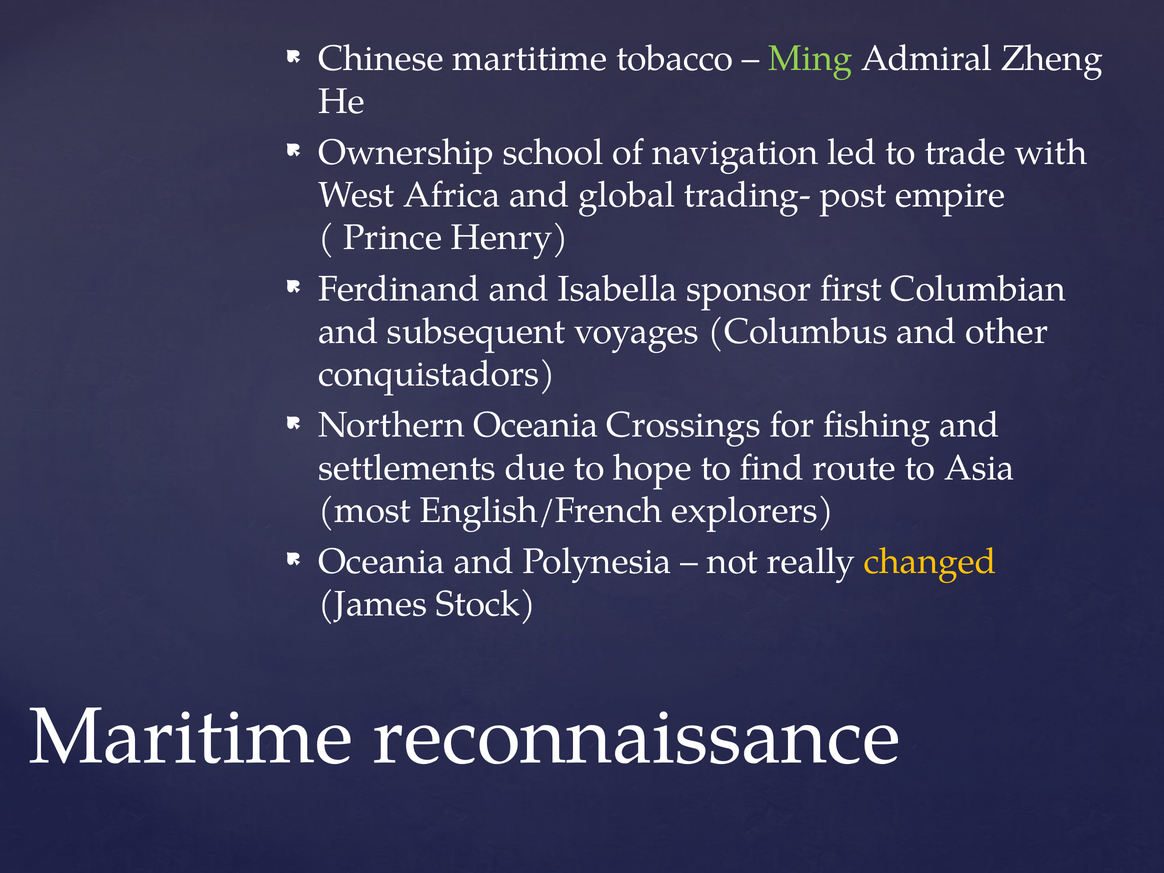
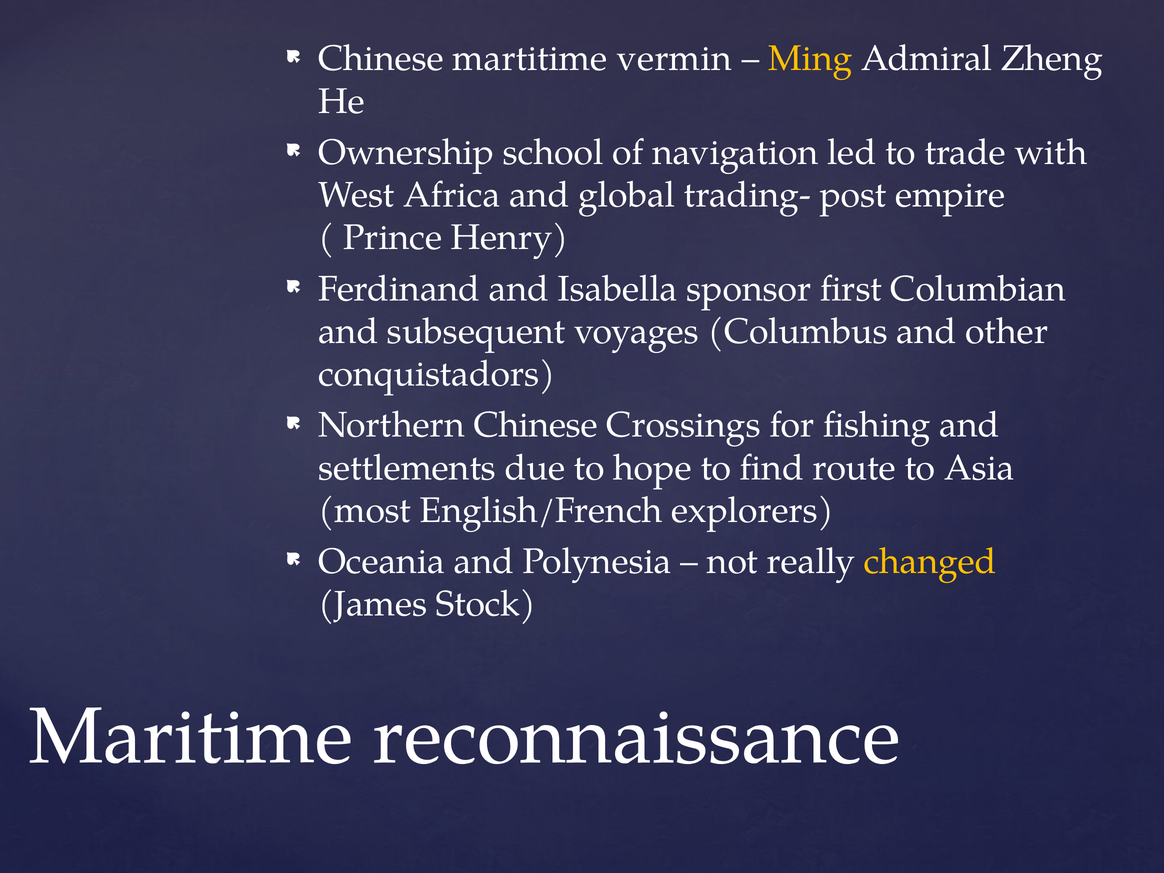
tobacco: tobacco -> vermin
Ming colour: light green -> yellow
Northern Oceania: Oceania -> Chinese
